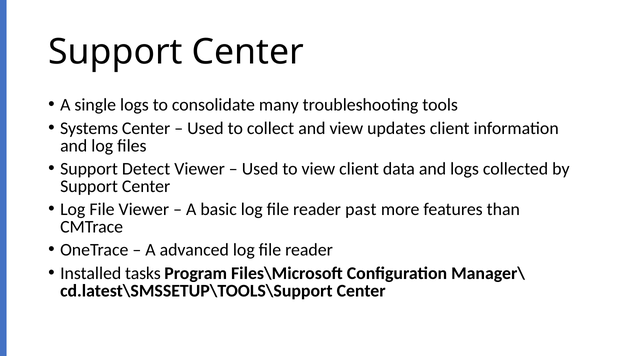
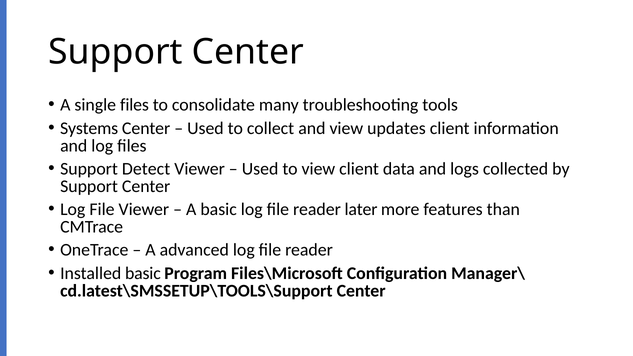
single logs: logs -> files
past: past -> later
Installed tasks: tasks -> basic
